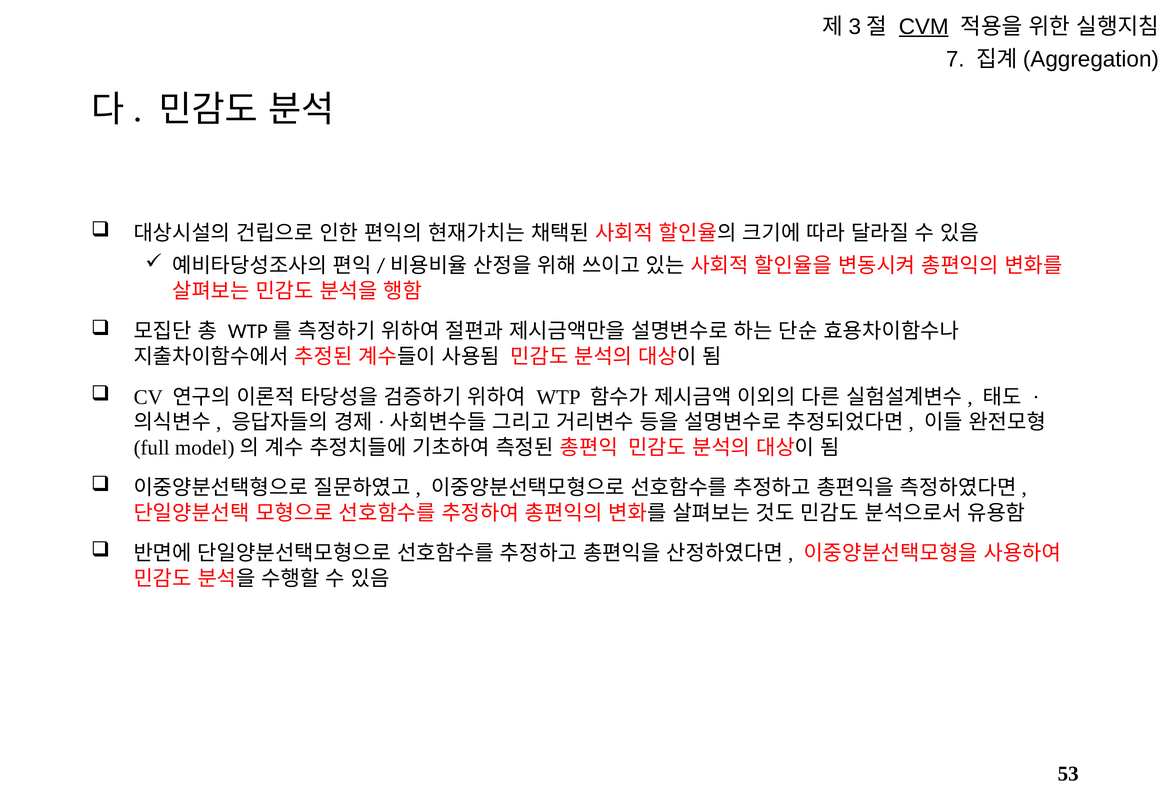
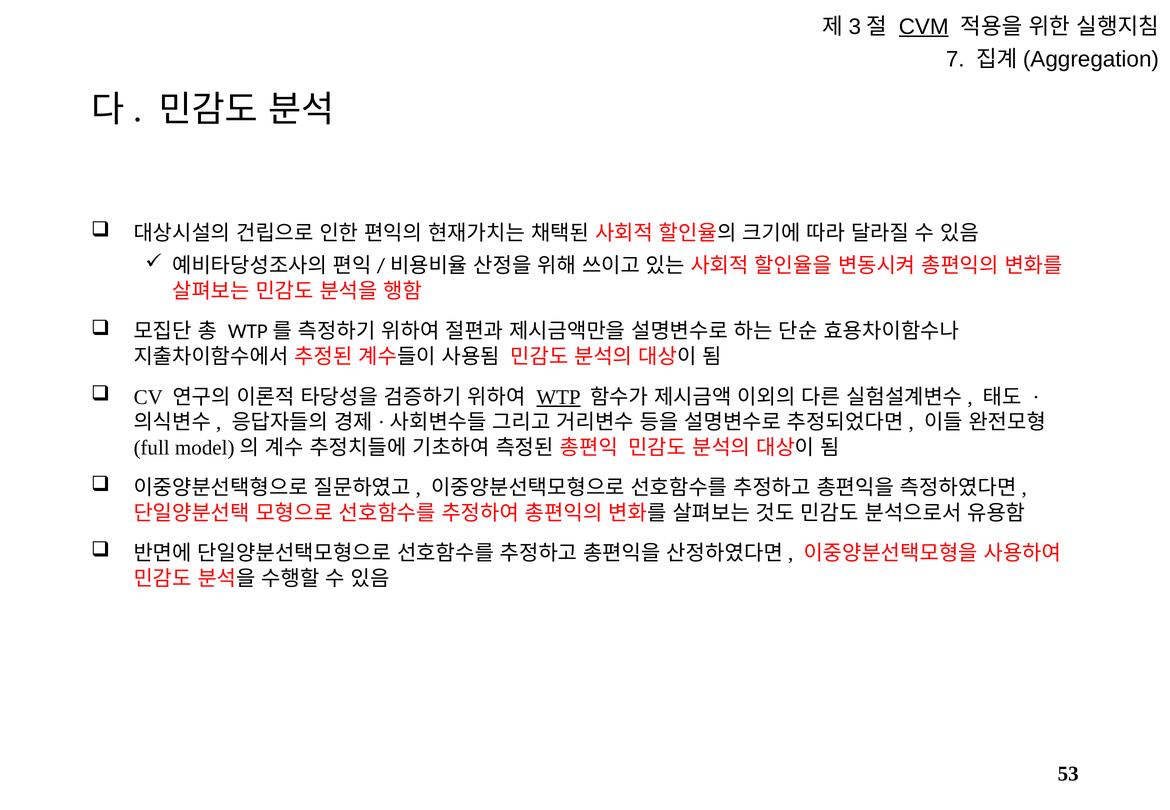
WTP underline: none -> present
